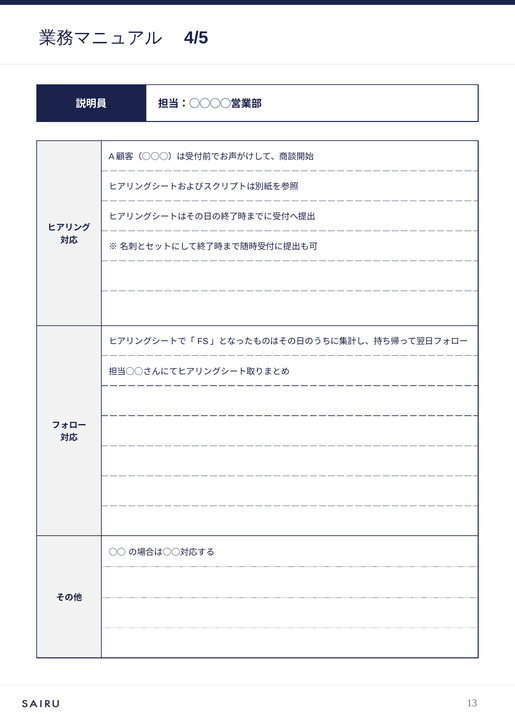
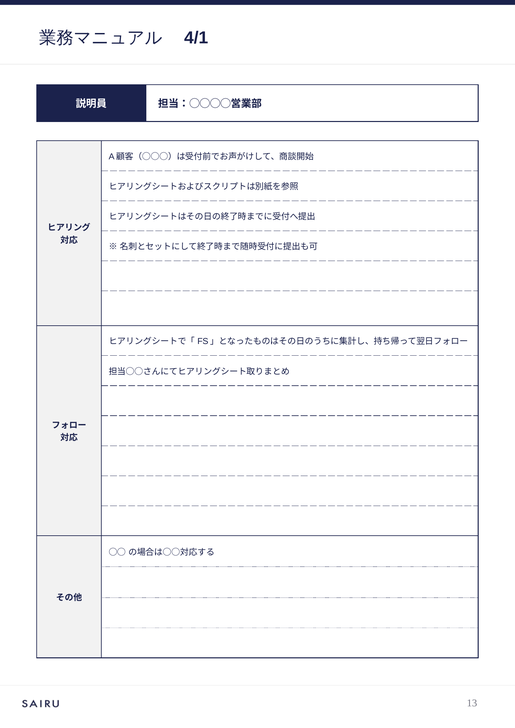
4/5: 4/5 -> 4/1
